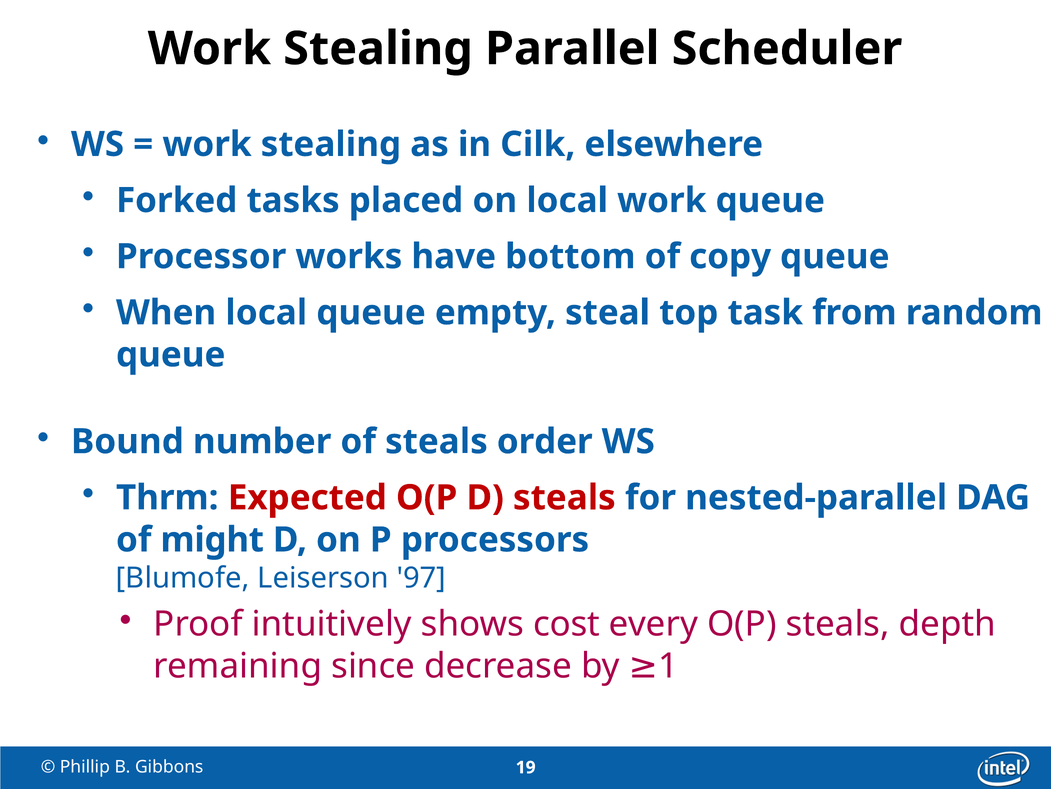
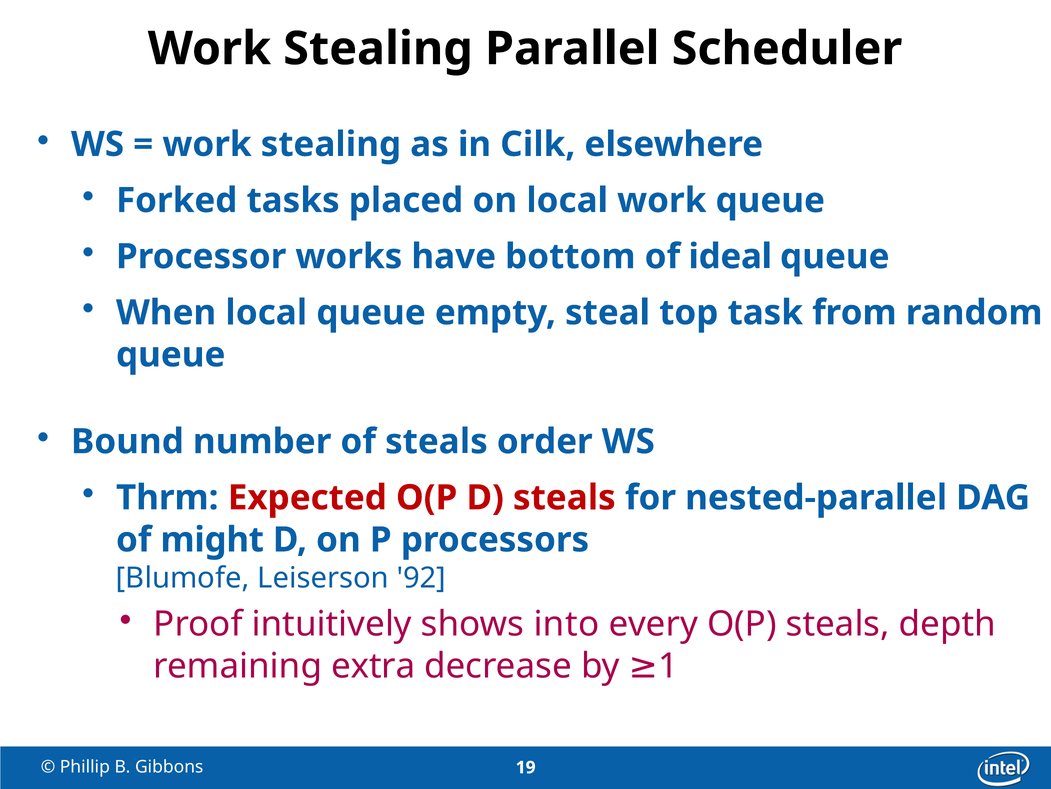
copy: copy -> ideal
97: 97 -> 92
cost: cost -> into
since: since -> extra
